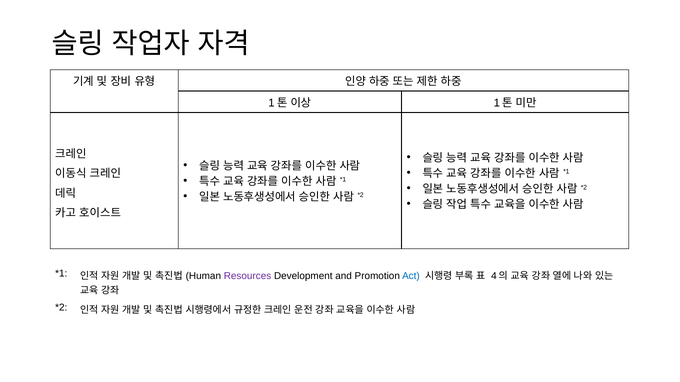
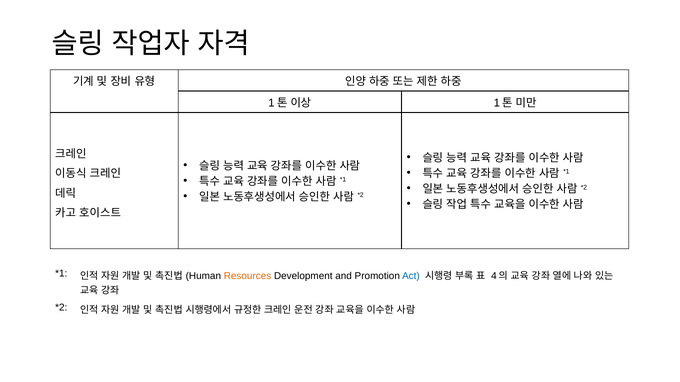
Resources colour: purple -> orange
